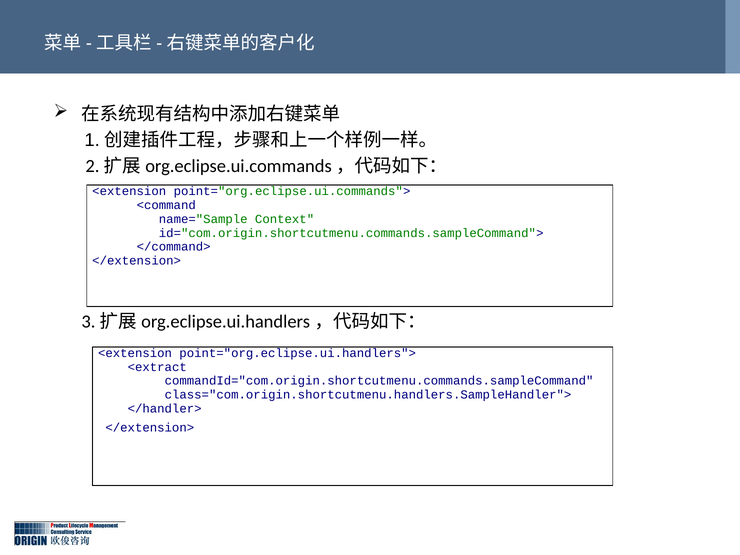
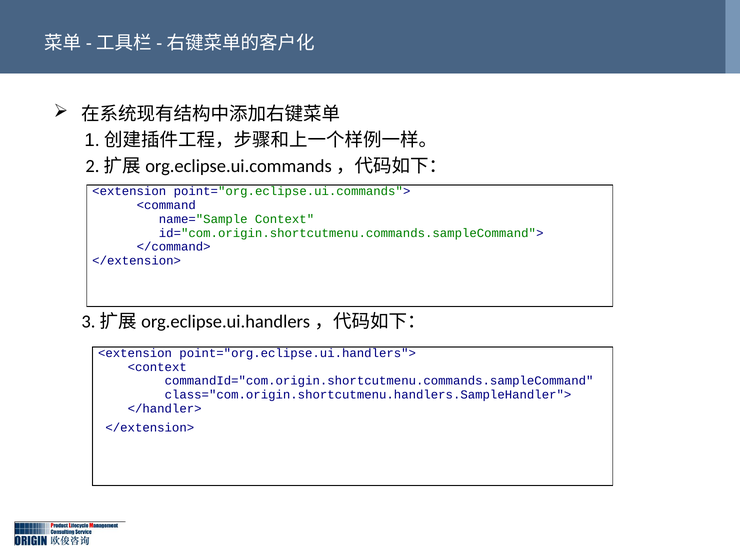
<extract: <extract -> <context
